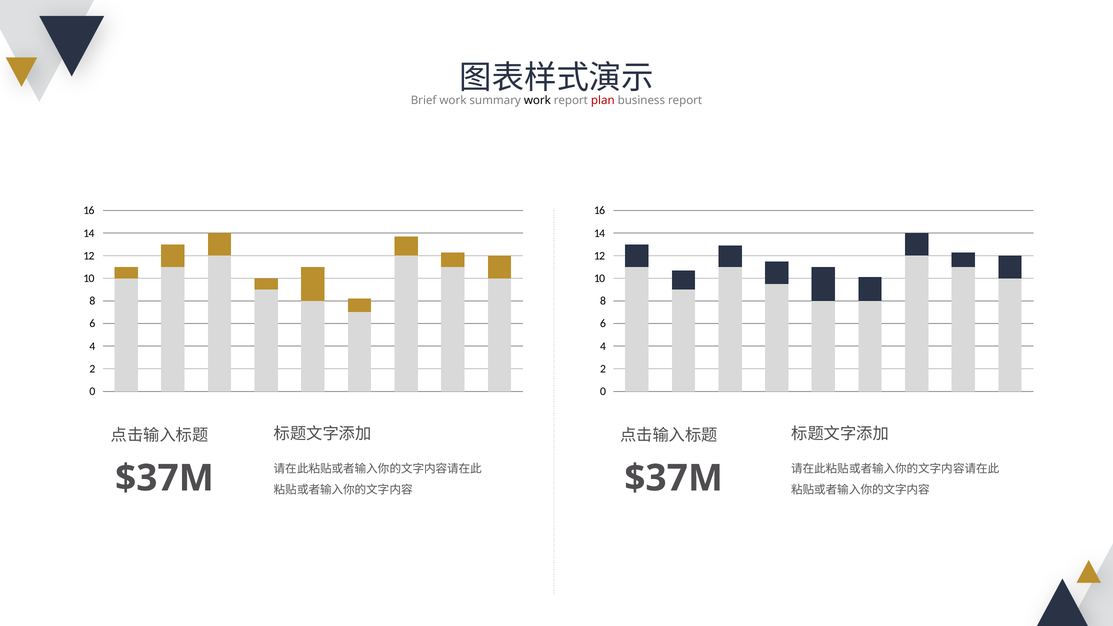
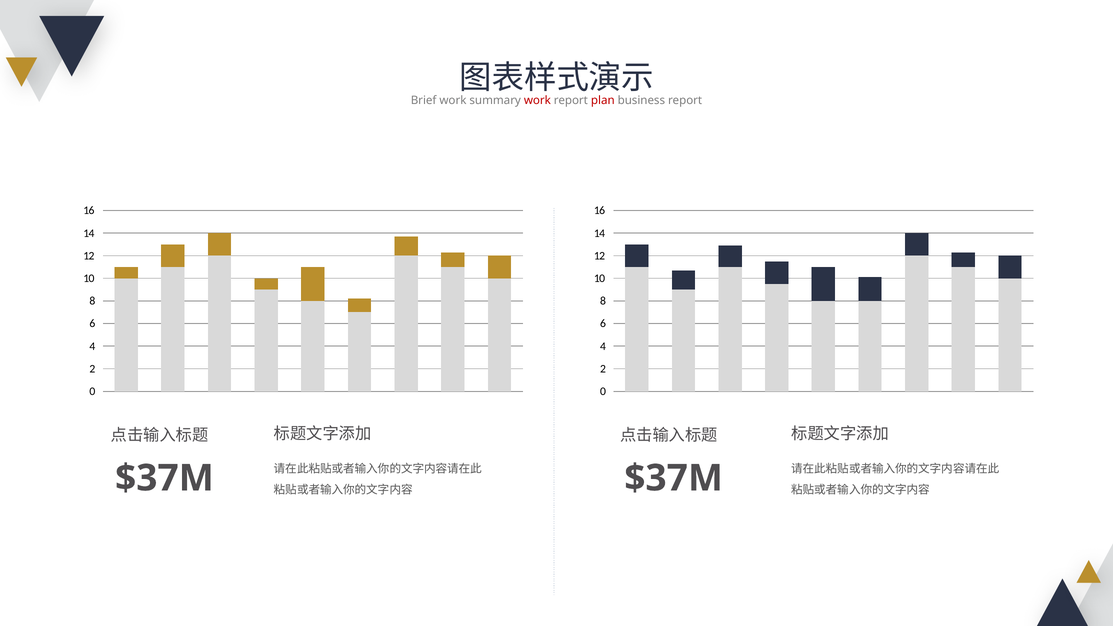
work at (537, 101) colour: black -> red
